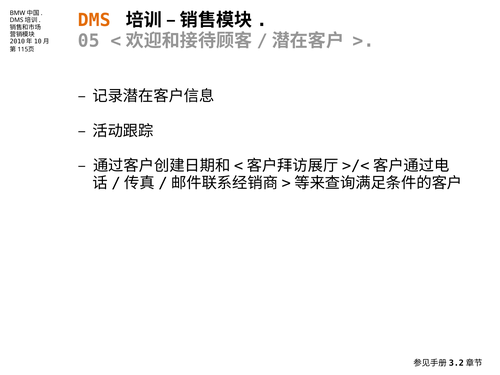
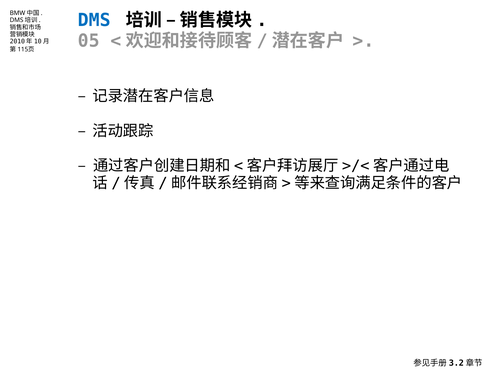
DMS colour: orange -> blue
